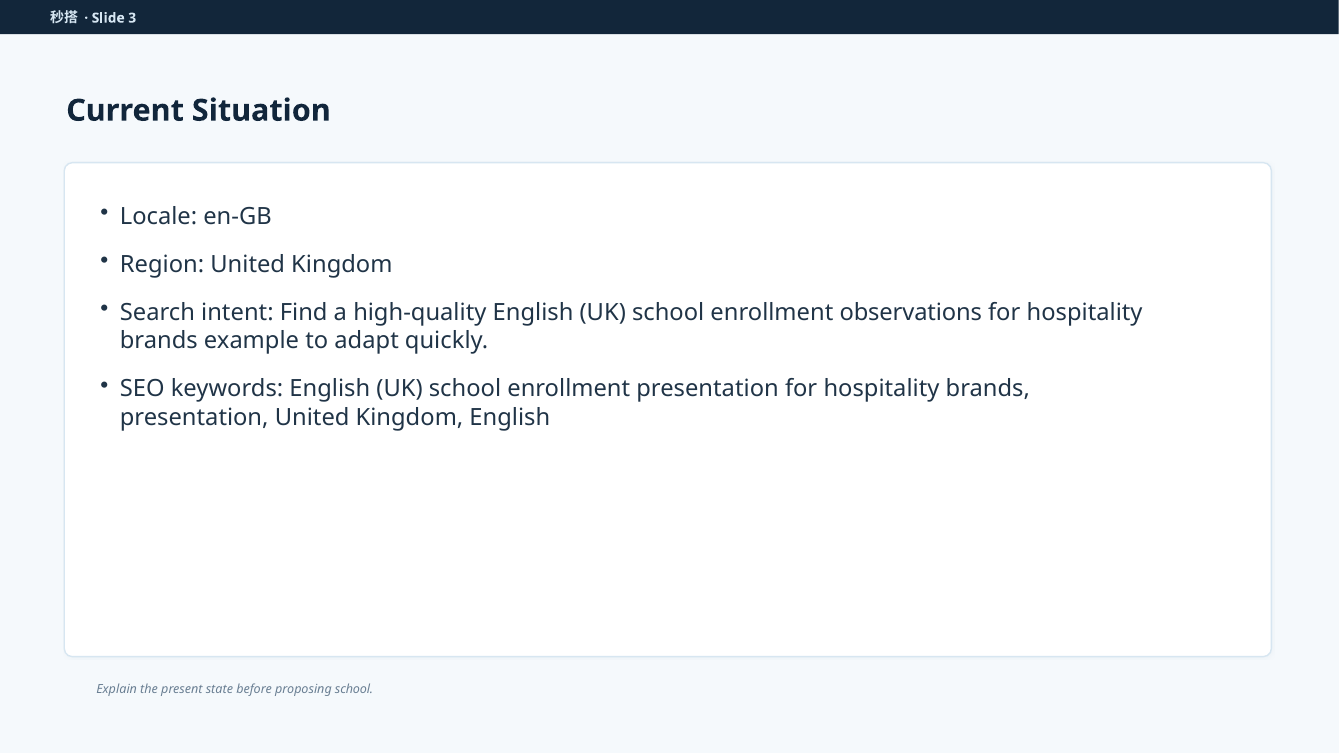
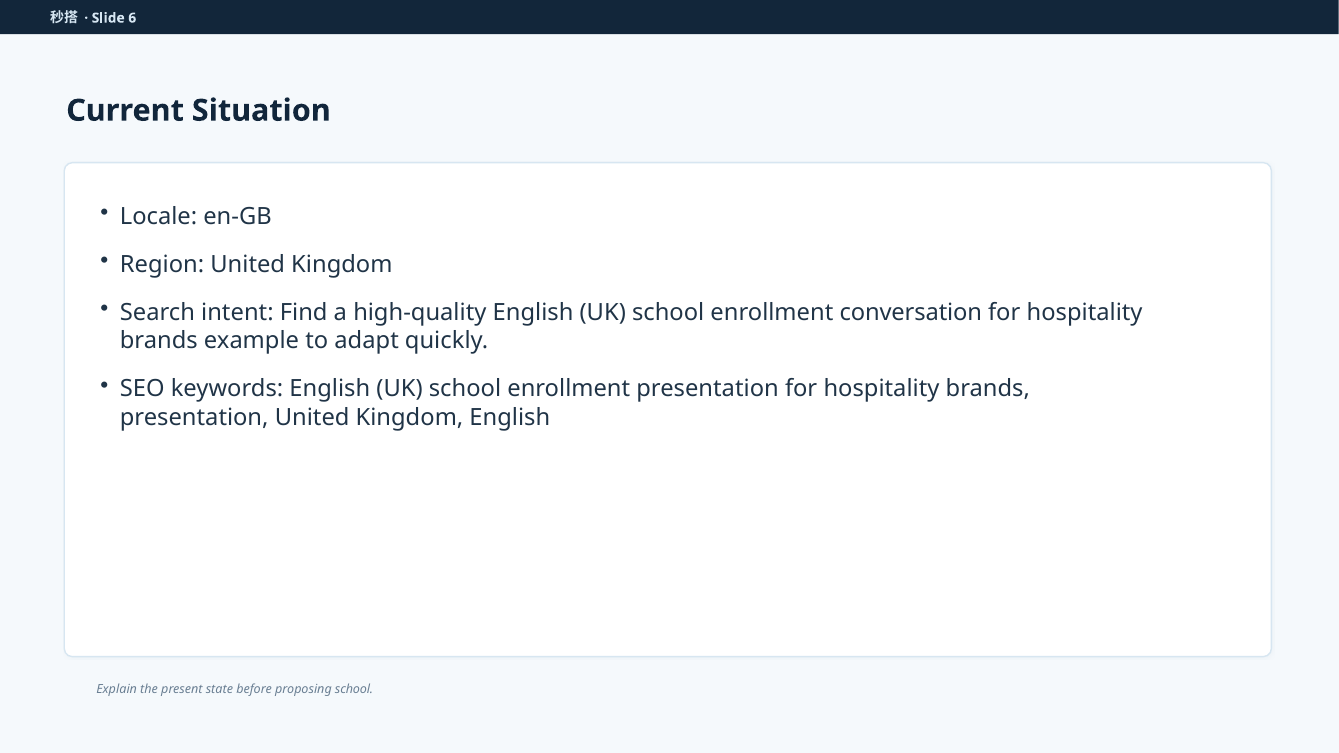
3: 3 -> 6
observations: observations -> conversation
